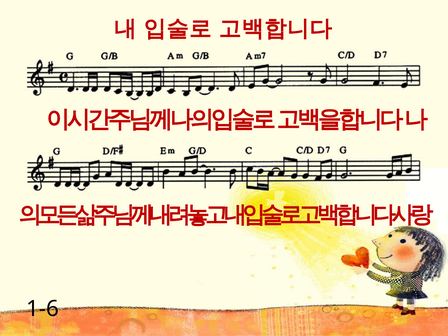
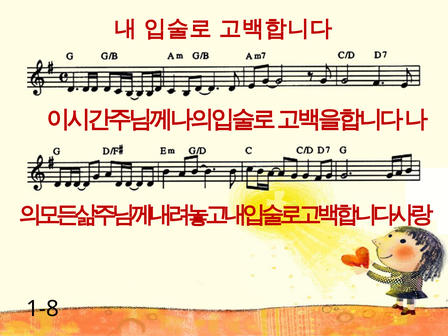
1-6: 1-6 -> 1-8
